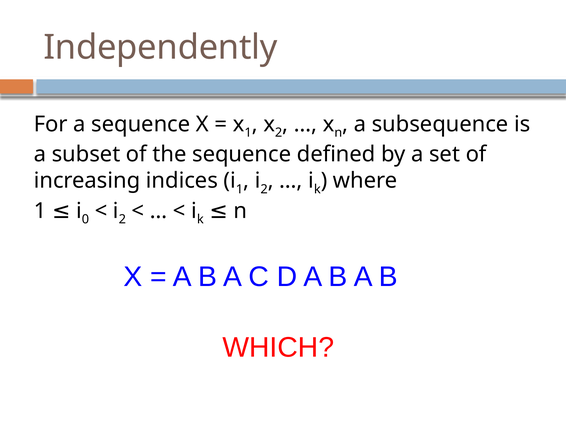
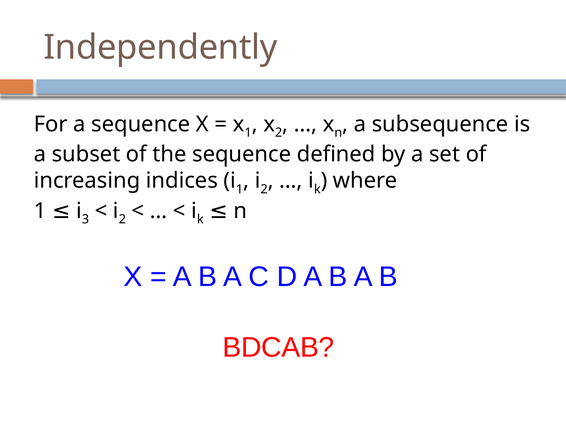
0: 0 -> 3
WHICH: WHICH -> BDCAB
